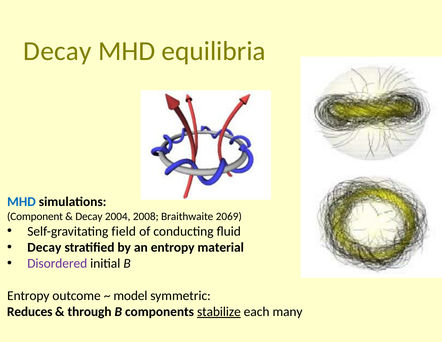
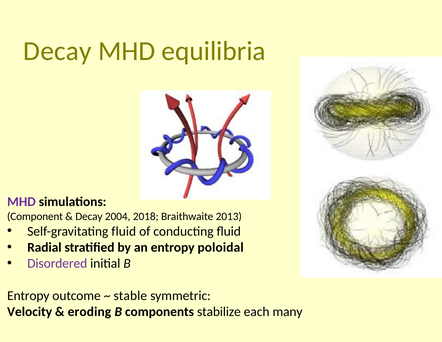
MHD at (21, 202) colour: blue -> purple
2008: 2008 -> 2018
2069: 2069 -> 2013
Self-gravitating field: field -> fluid
Decay at (44, 247): Decay -> Radial
material: material -> poloidal
model: model -> stable
Reduces: Reduces -> Velocity
through: through -> eroding
stabilize underline: present -> none
